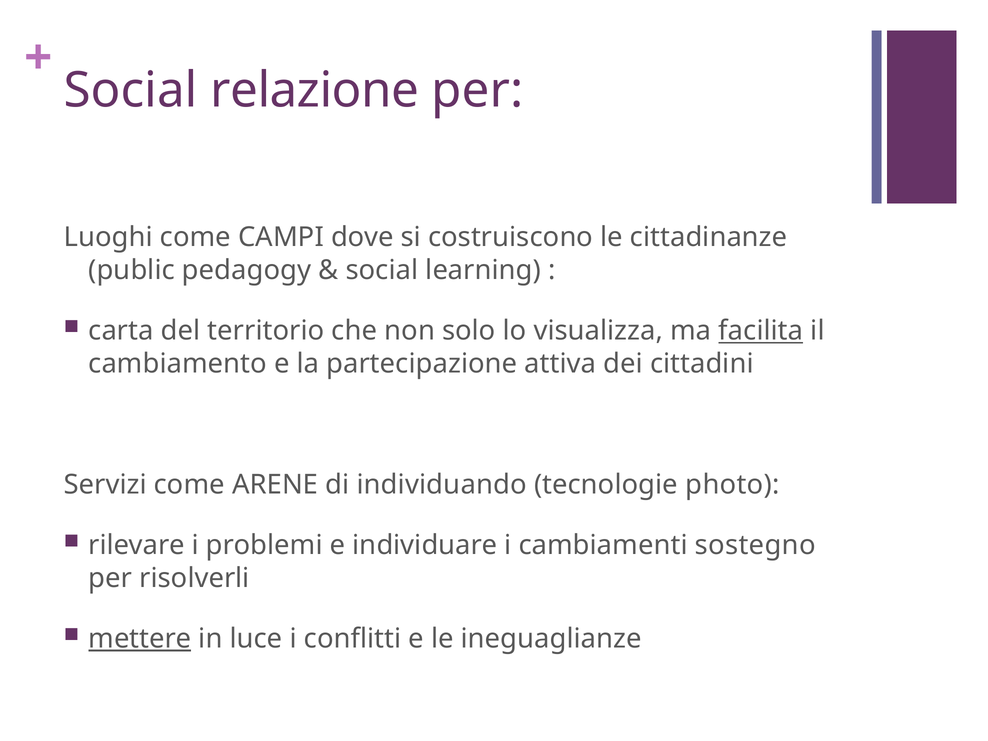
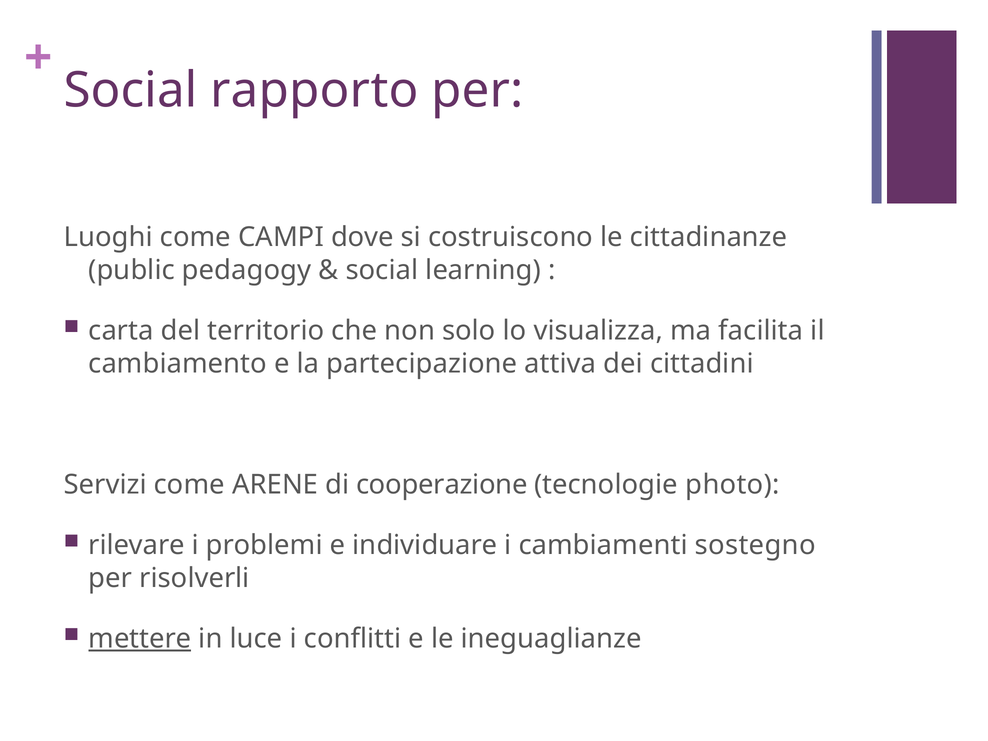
relazione: relazione -> rapporto
facilita underline: present -> none
individuando: individuando -> cooperazione
